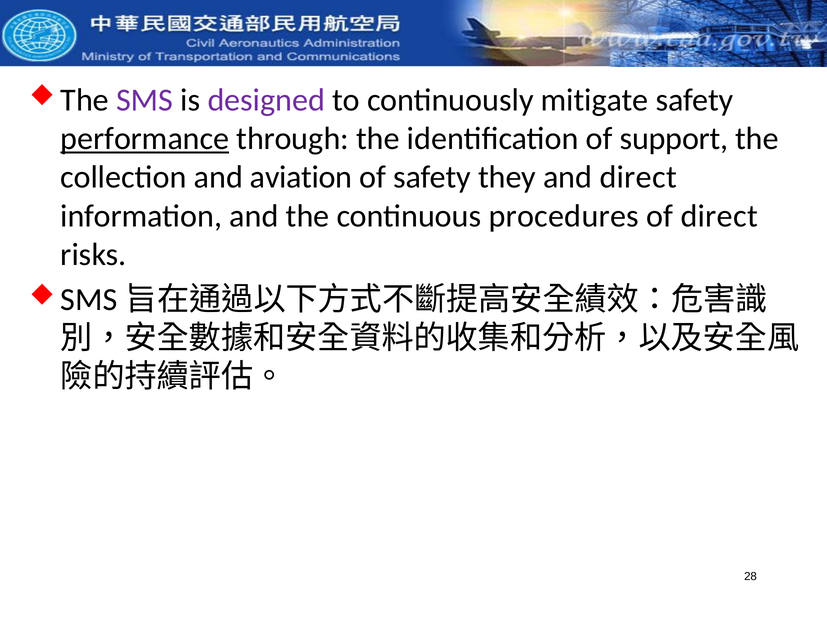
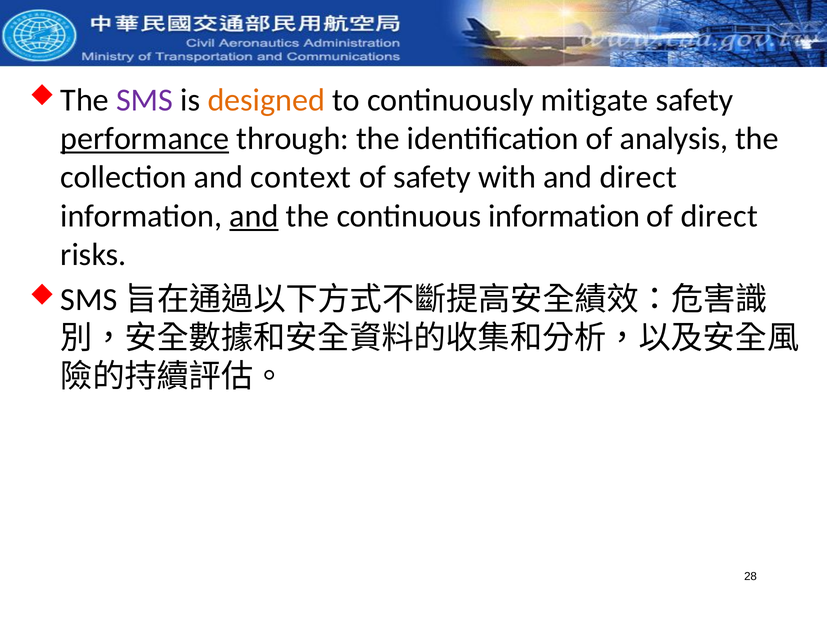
designed colour: purple -> orange
support: support -> analysis
aviation: aviation -> context
they: they -> with
and at (254, 216) underline: none -> present
continuous procedures: procedures -> information
